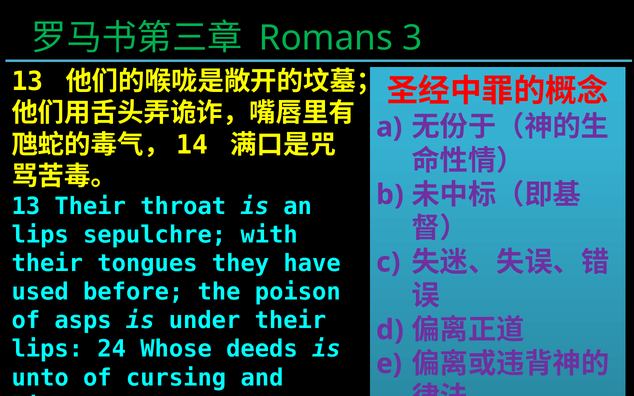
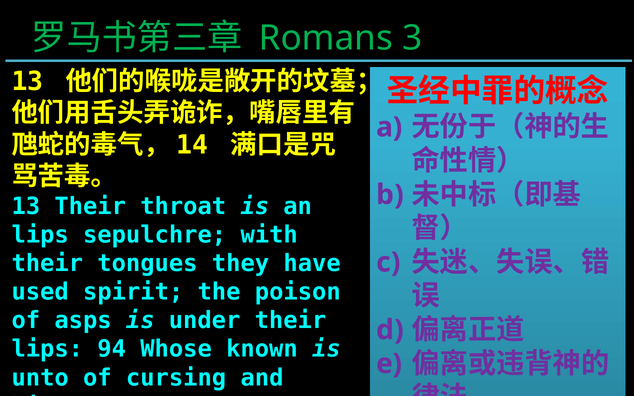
before: before -> spirit
24: 24 -> 94
deeds: deeds -> known
